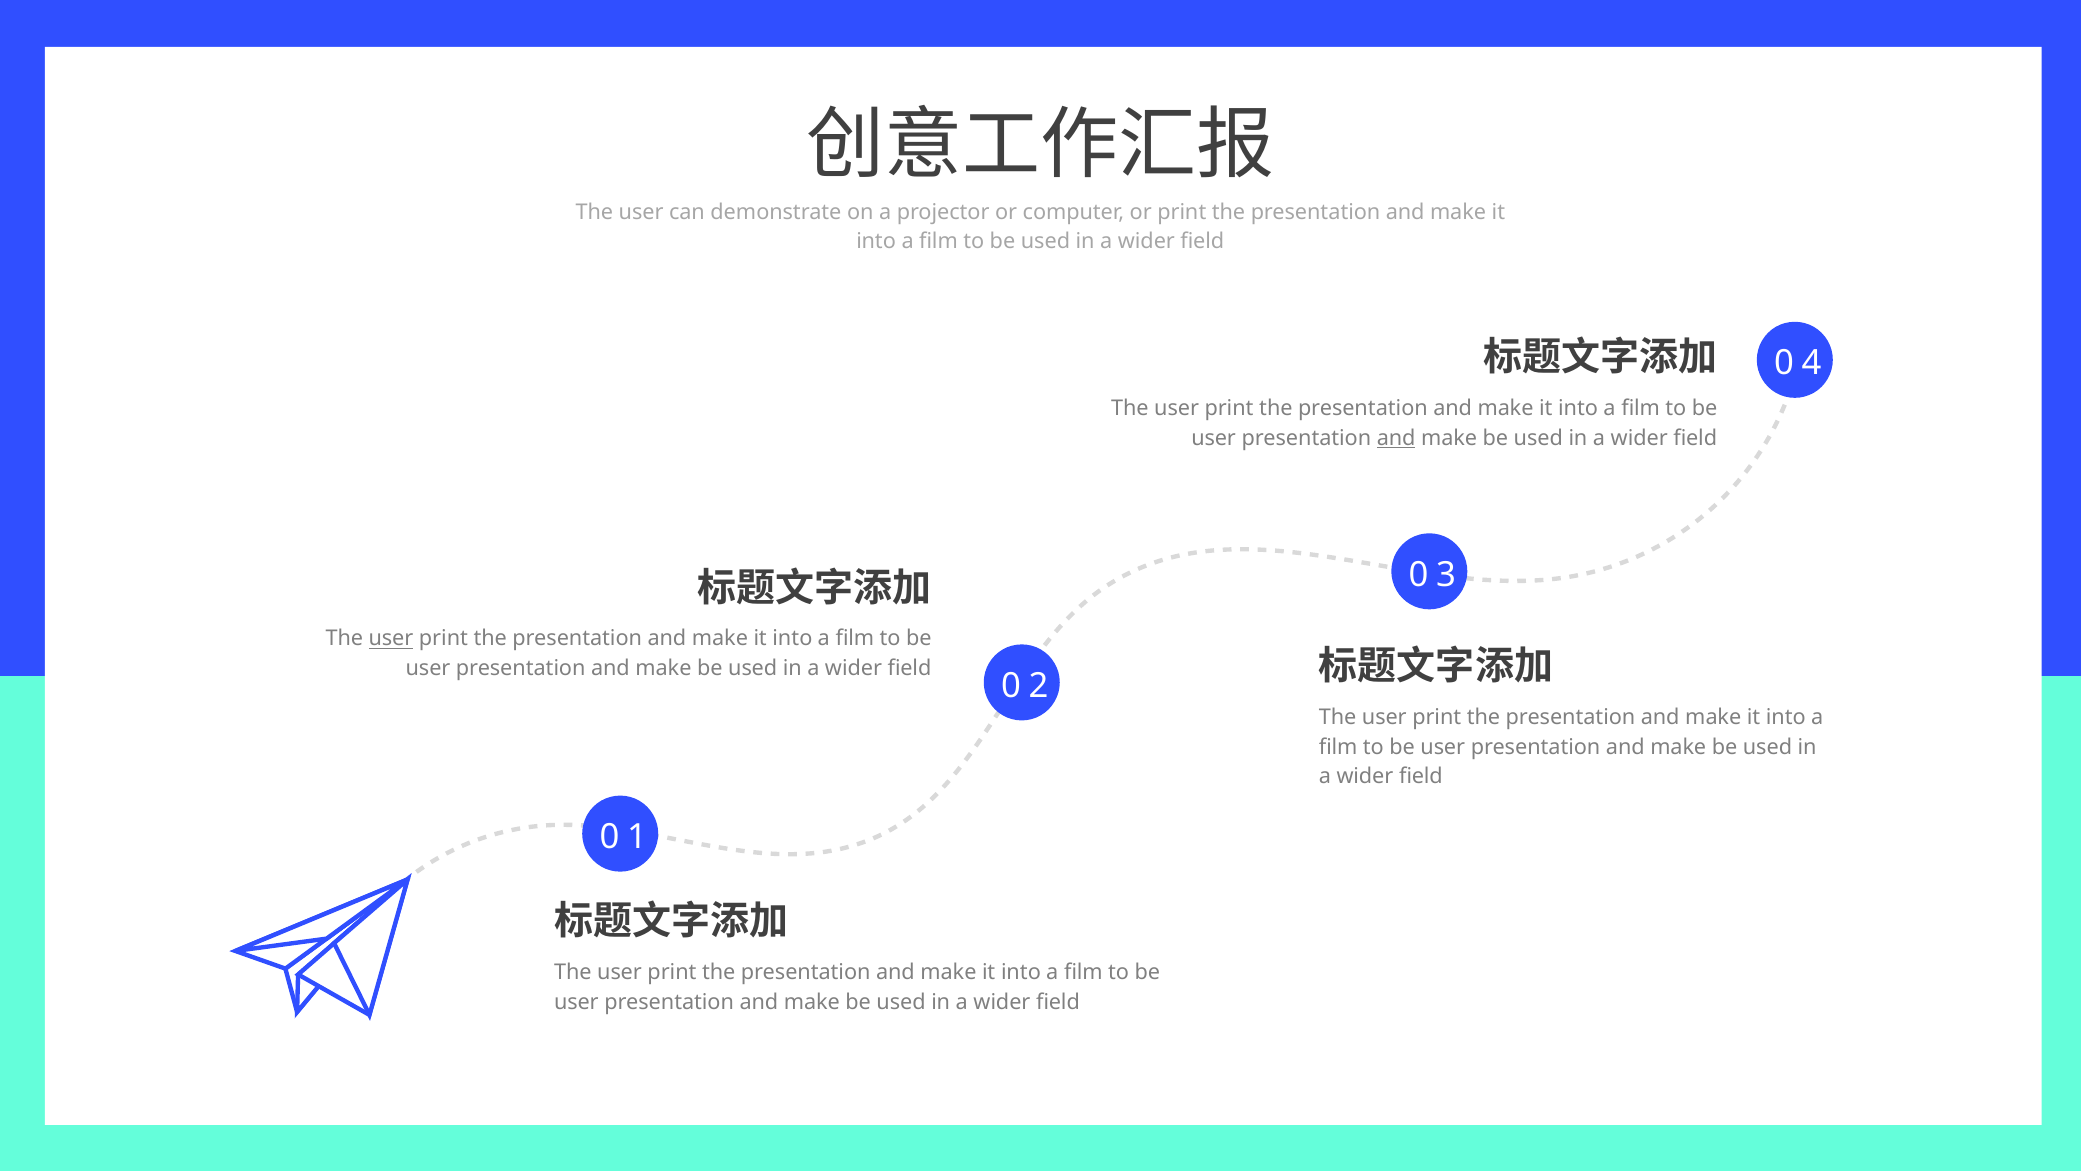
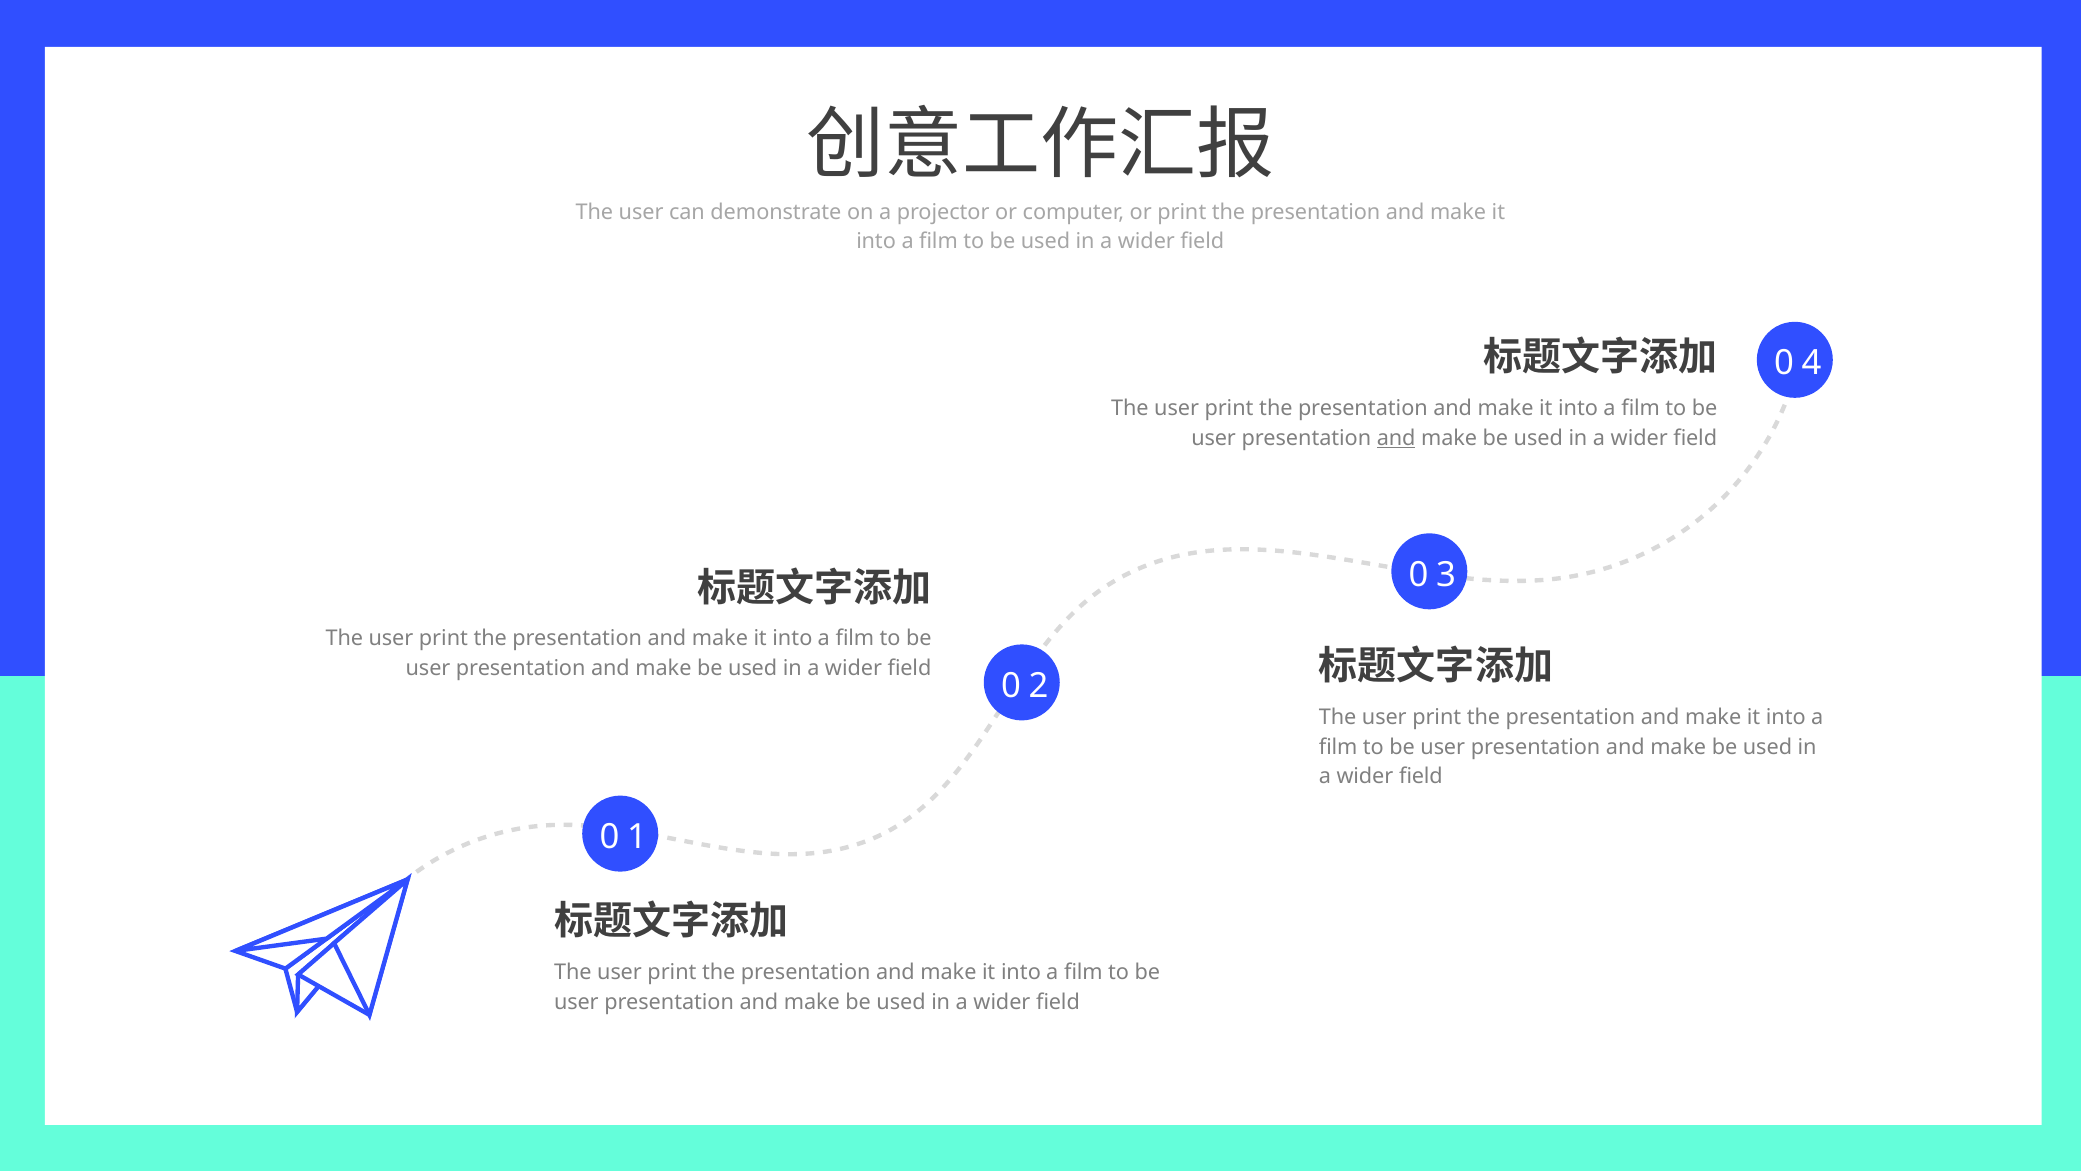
user at (391, 639) underline: present -> none
